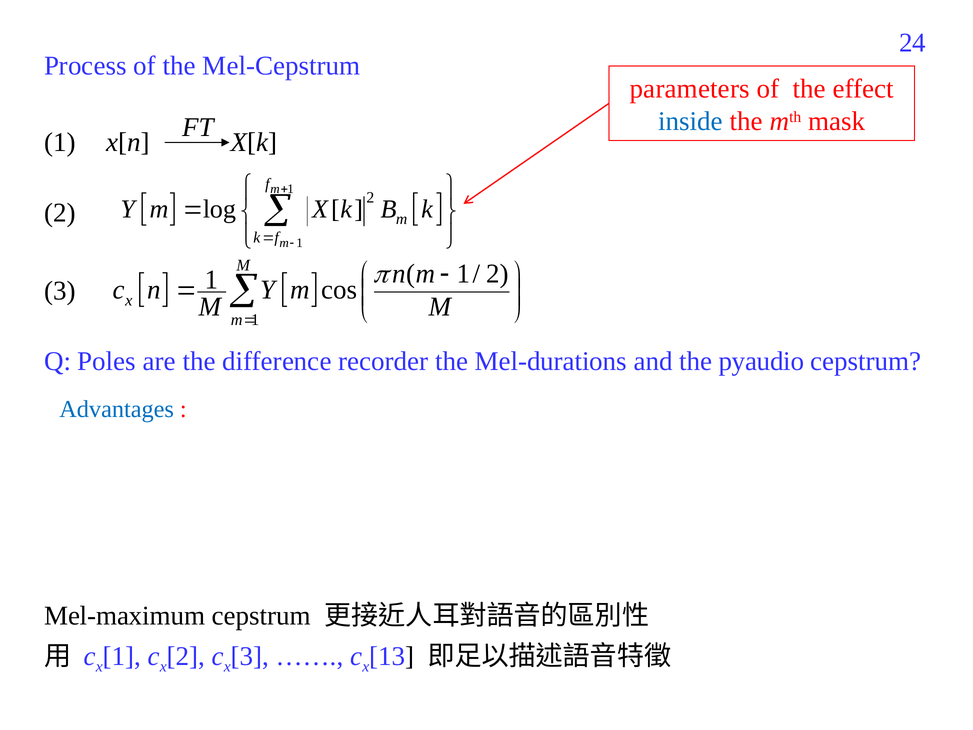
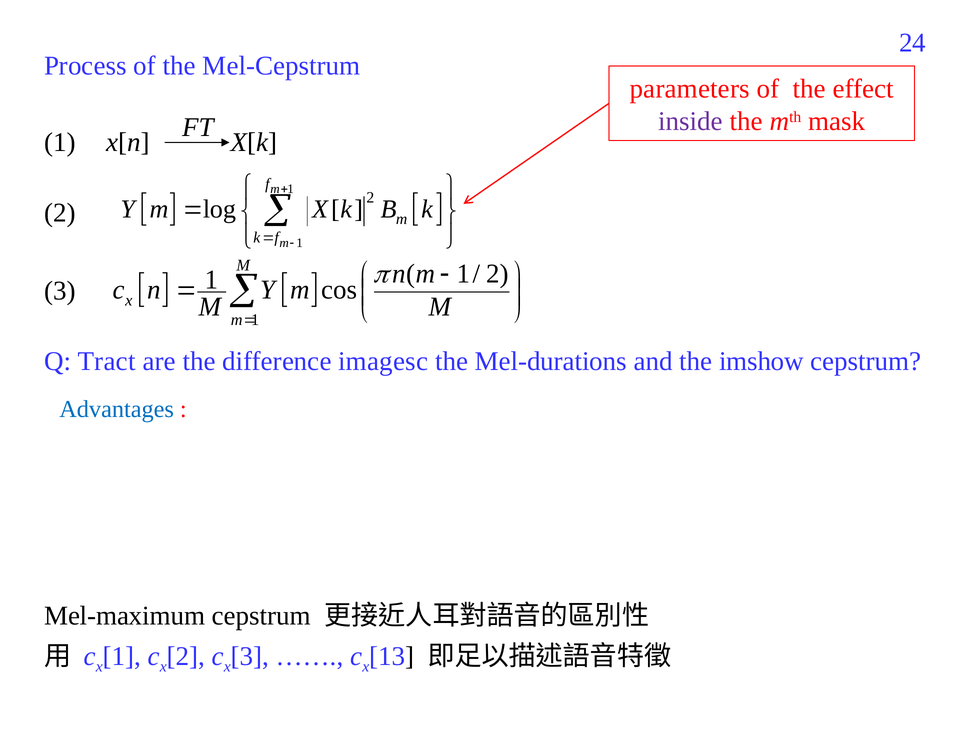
inside colour: blue -> purple
Poles: Poles -> Tract
recorder: recorder -> imagesc
pyaudio: pyaudio -> imshow
